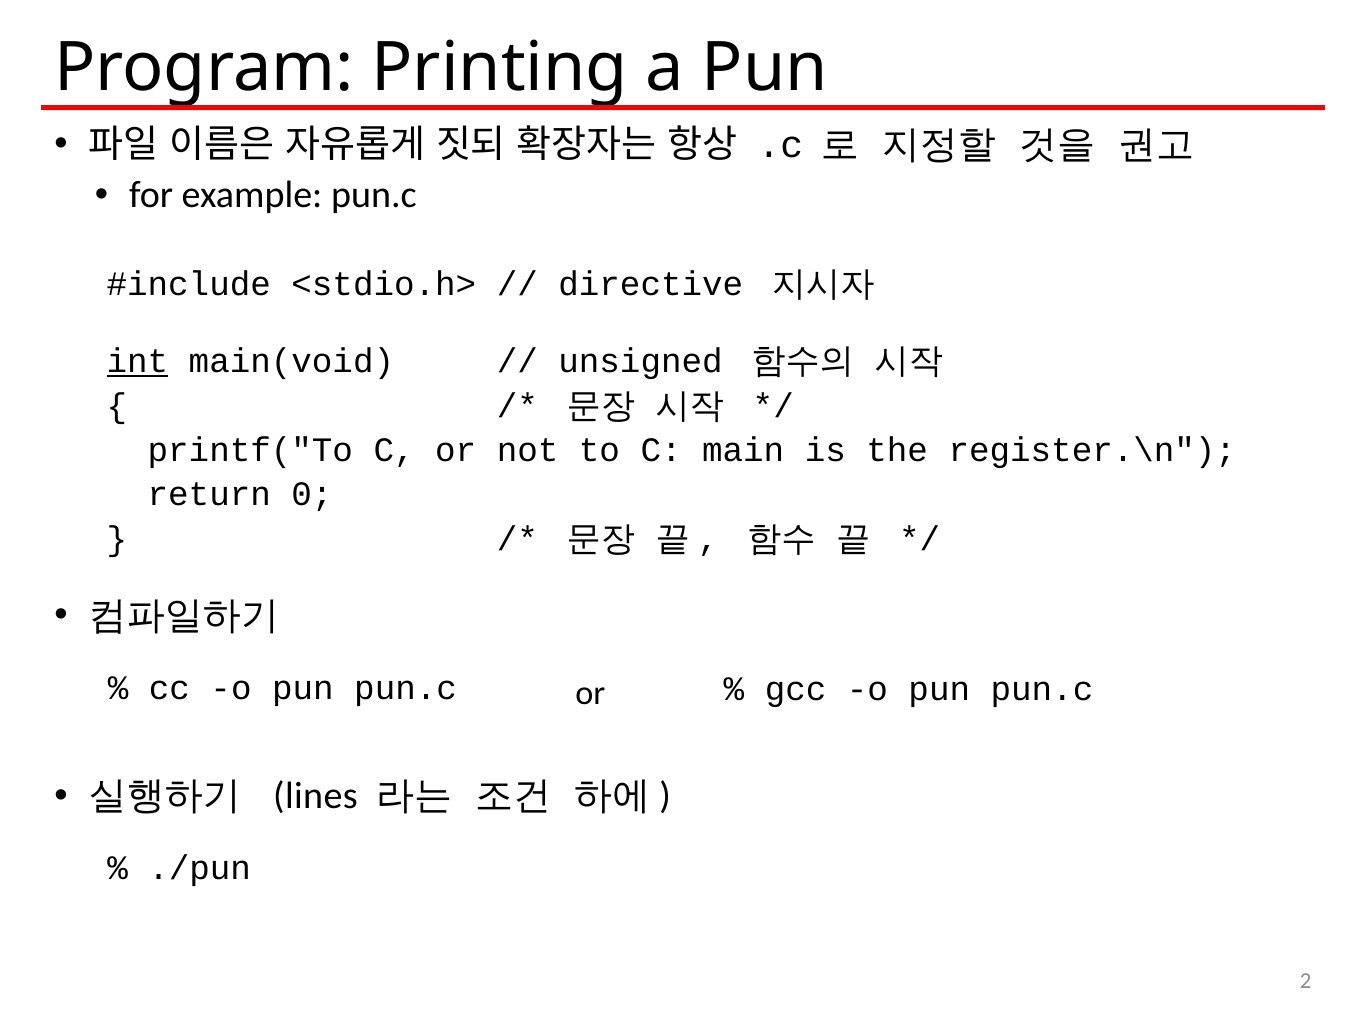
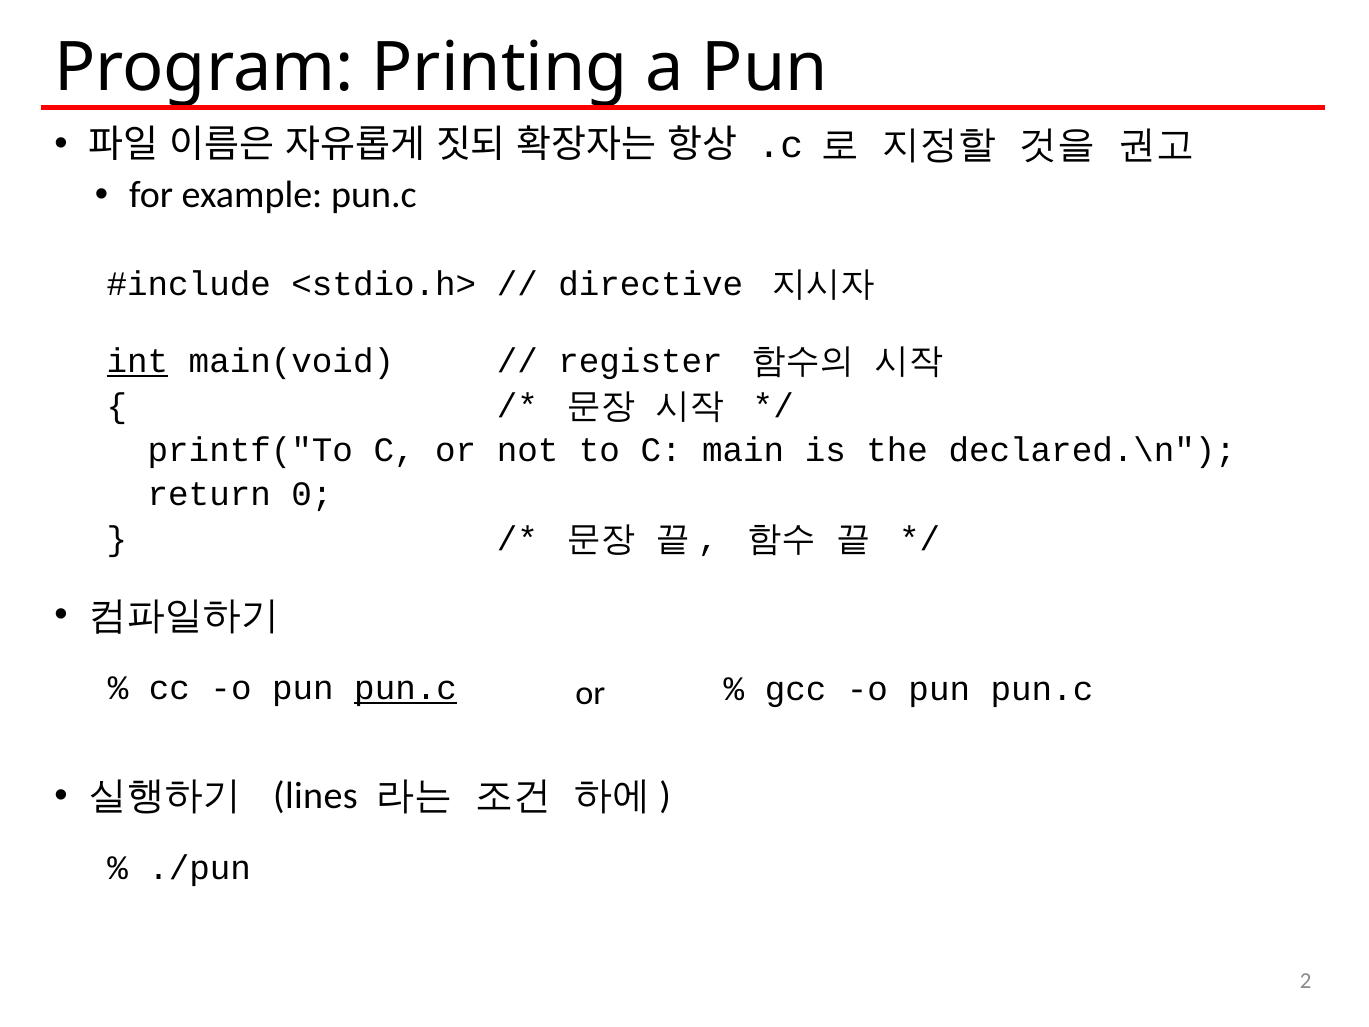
unsigned: unsigned -> register
register.\n: register.\n -> declared.\n
pun.c at (406, 688) underline: none -> present
